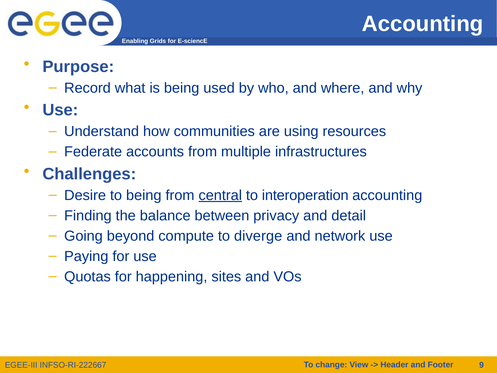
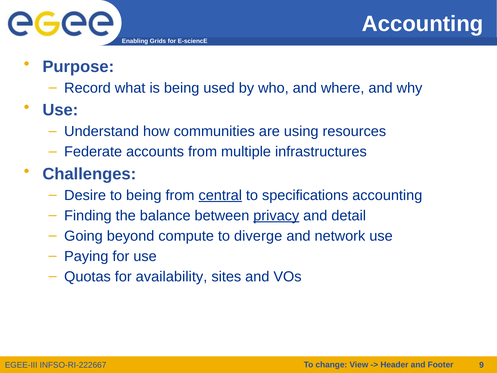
interoperation: interoperation -> specifications
privacy underline: none -> present
happening: happening -> availability
